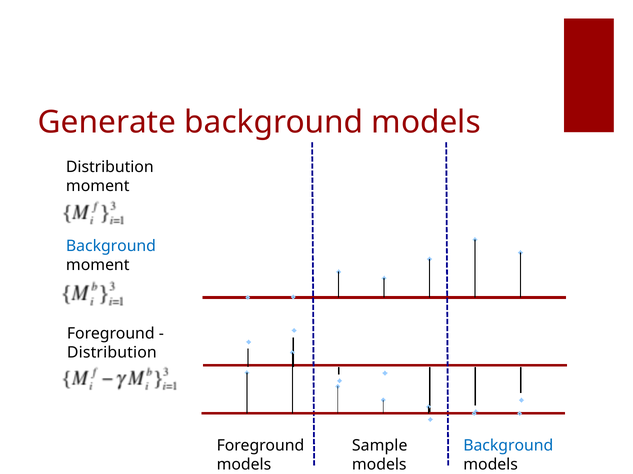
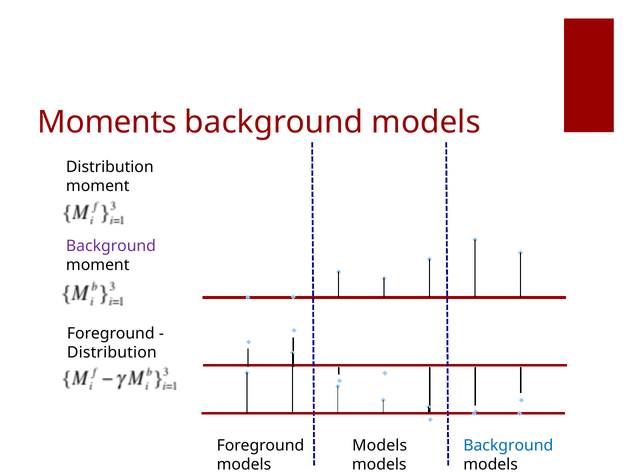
Generate: Generate -> Moments
Background at (111, 247) colour: blue -> purple
Sample at (380, 446): Sample -> Models
